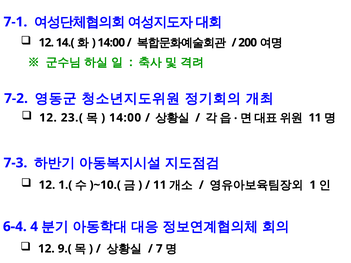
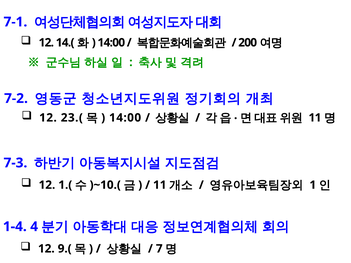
6-4: 6-4 -> 1-4
